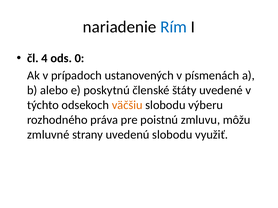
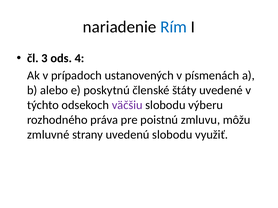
4: 4 -> 3
0: 0 -> 4
väčšiu colour: orange -> purple
